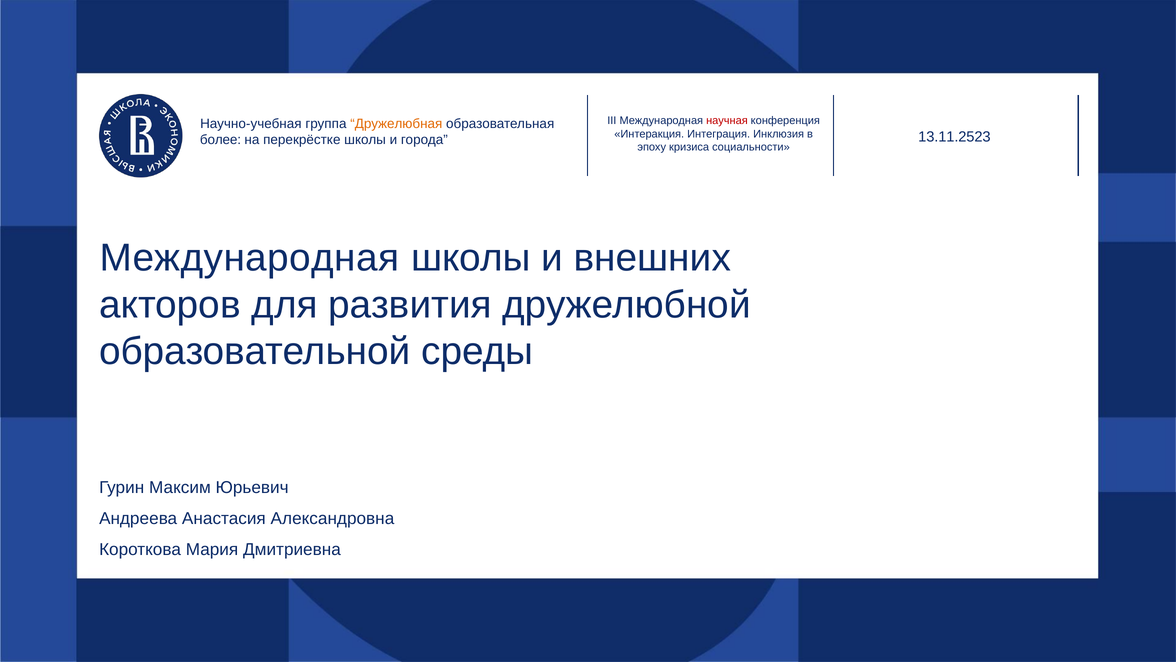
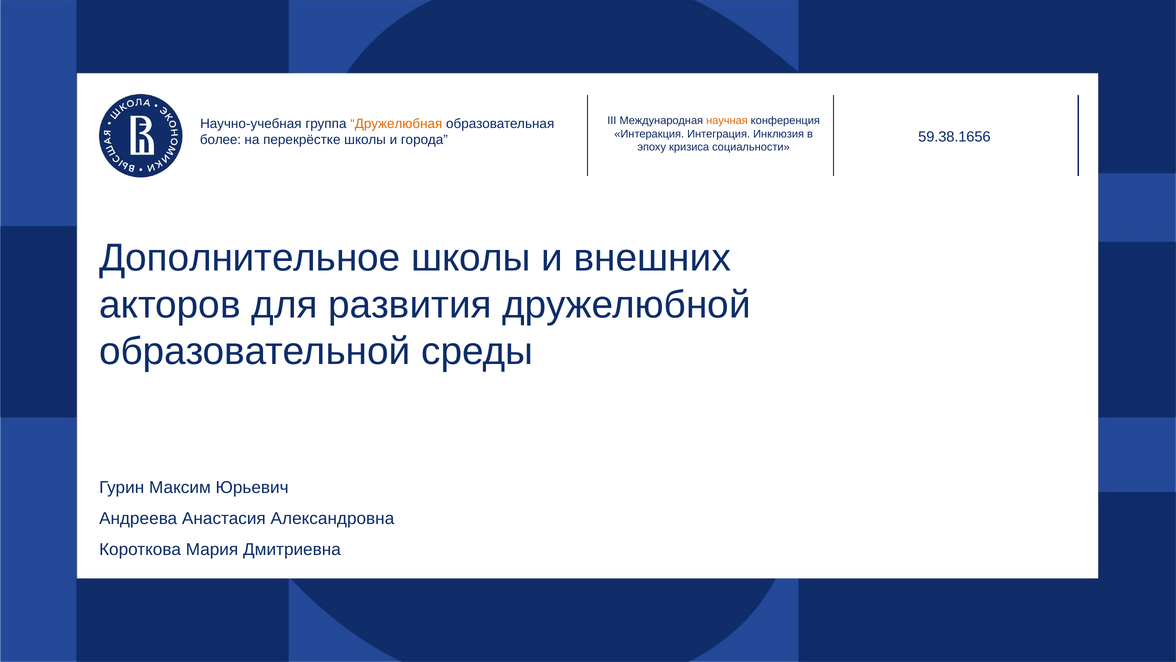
научная colour: red -> orange
13.11.2523: 13.11.2523 -> 59.38.1656
Международная at (249, 258): Международная -> Дополнительное
